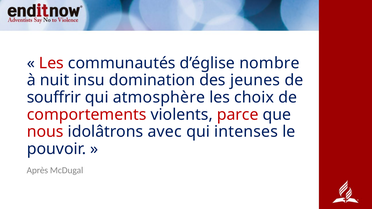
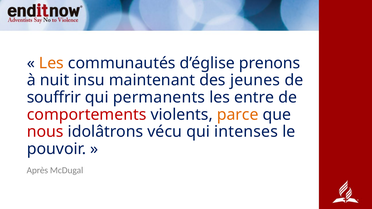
Les at (51, 63) colour: red -> orange
nombre: nombre -> prenons
domination: domination -> maintenant
atmosphère: atmosphère -> permanents
choix: choix -> entre
parce colour: red -> orange
avec: avec -> vécu
